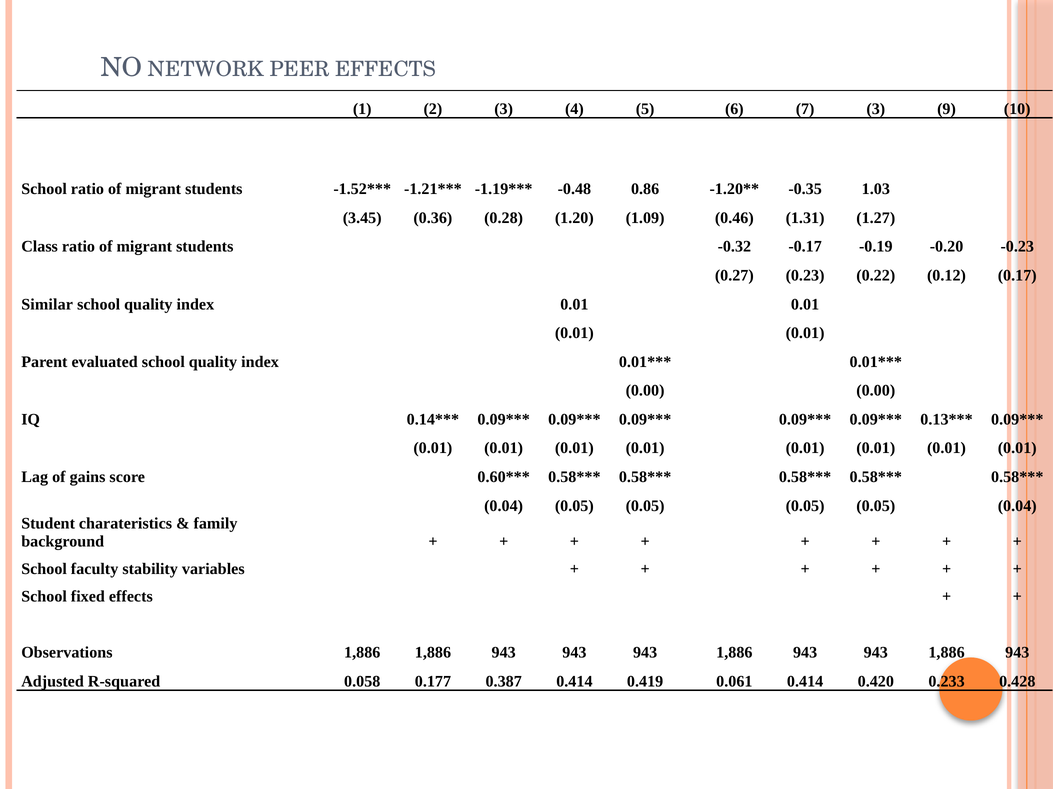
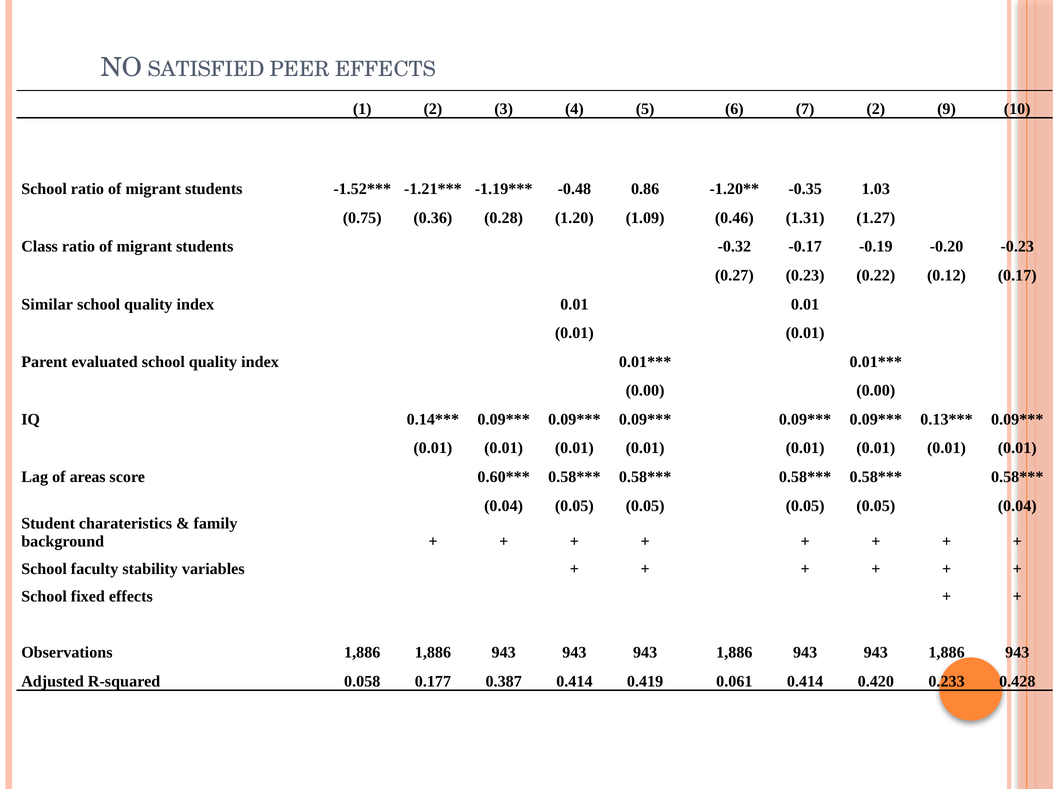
NETWORK: NETWORK -> SATISFIED
7 3: 3 -> 2
3.45: 3.45 -> 0.75
gains: gains -> areas
